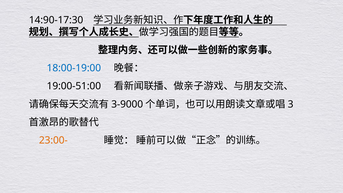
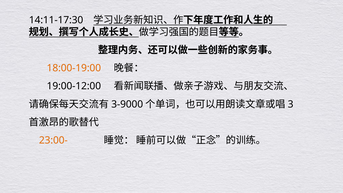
14:90-17:30: 14:90-17:30 -> 14:11-17:30
18:00-19:00 colour: blue -> orange
19:00-51:00: 19:00-51:00 -> 19:00-12:00
